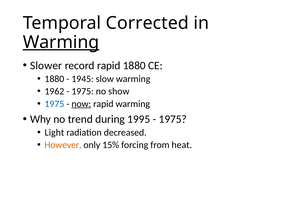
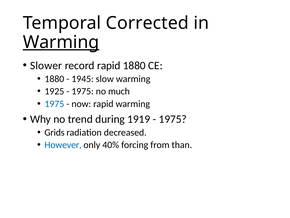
1962: 1962 -> 1925
show: show -> much
now underline: present -> none
1995: 1995 -> 1919
Light: Light -> Grids
However colour: orange -> blue
15%: 15% -> 40%
heat: heat -> than
